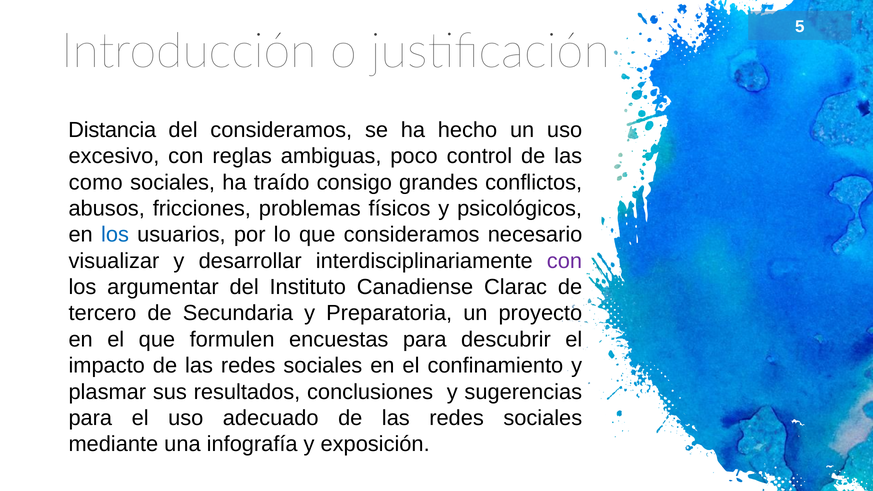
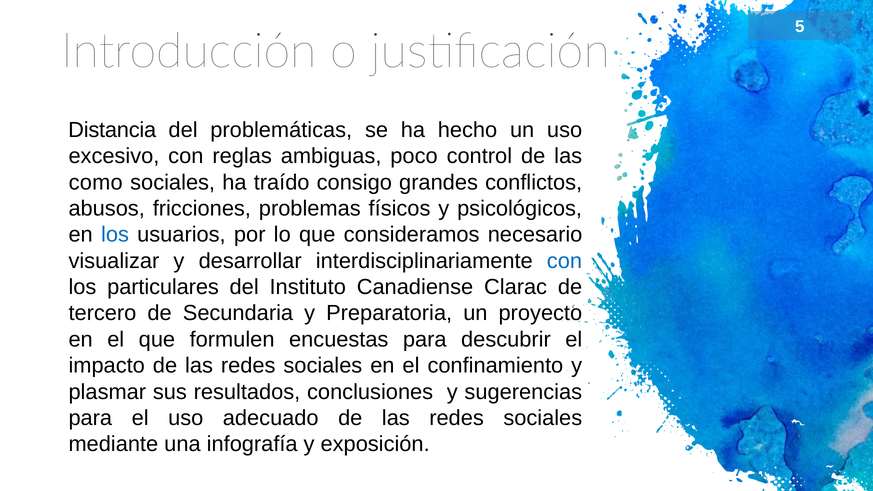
del consideramos: consideramos -> problemáticas
con at (564, 261) colour: purple -> blue
argumentar: argumentar -> particulares
